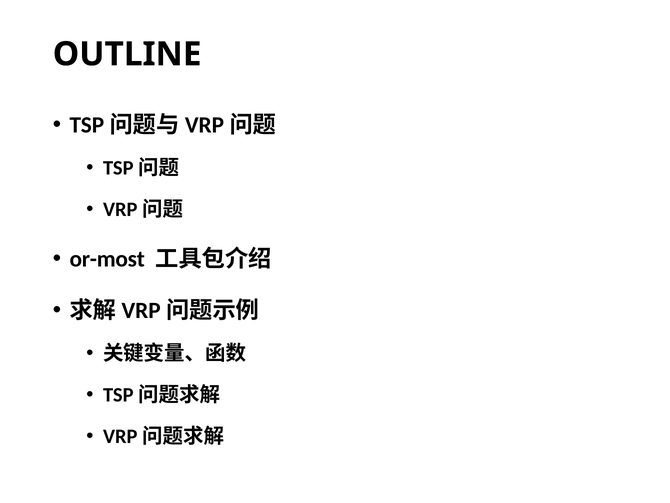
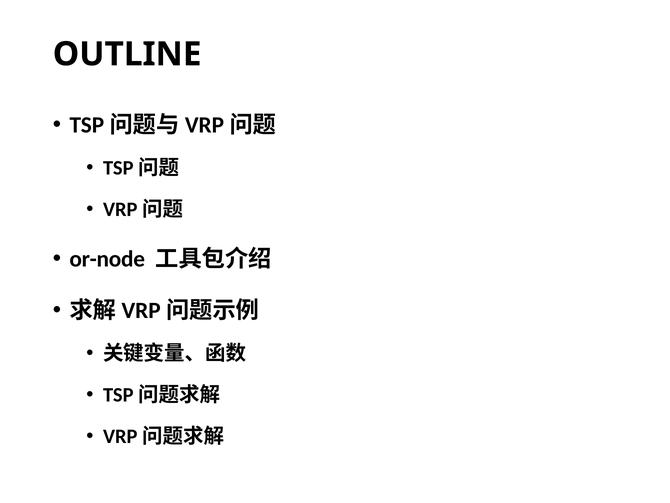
or-most: or-most -> or-node
